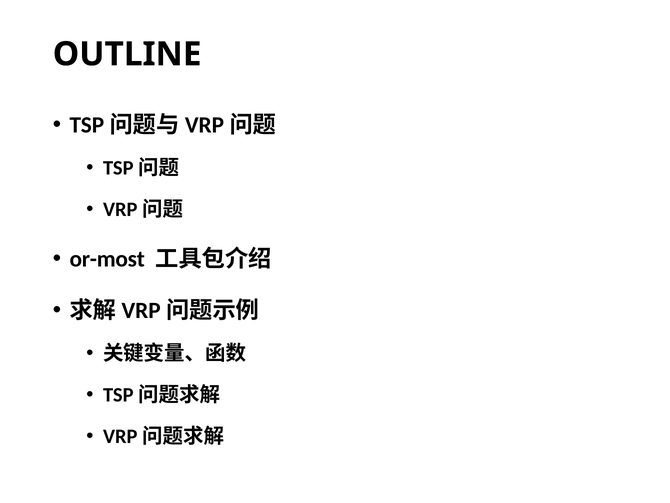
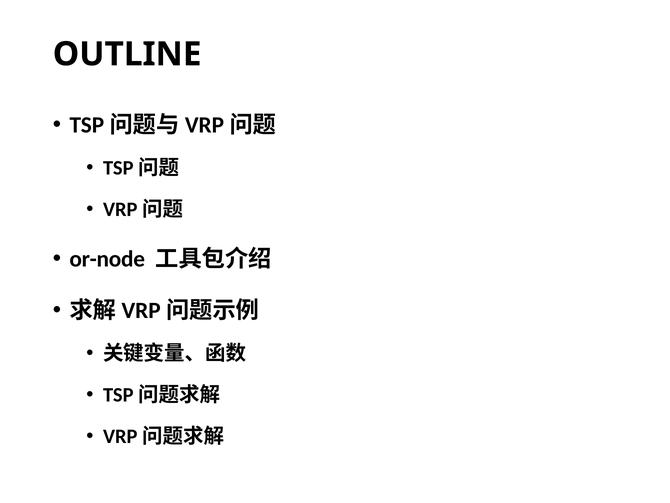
or-most: or-most -> or-node
